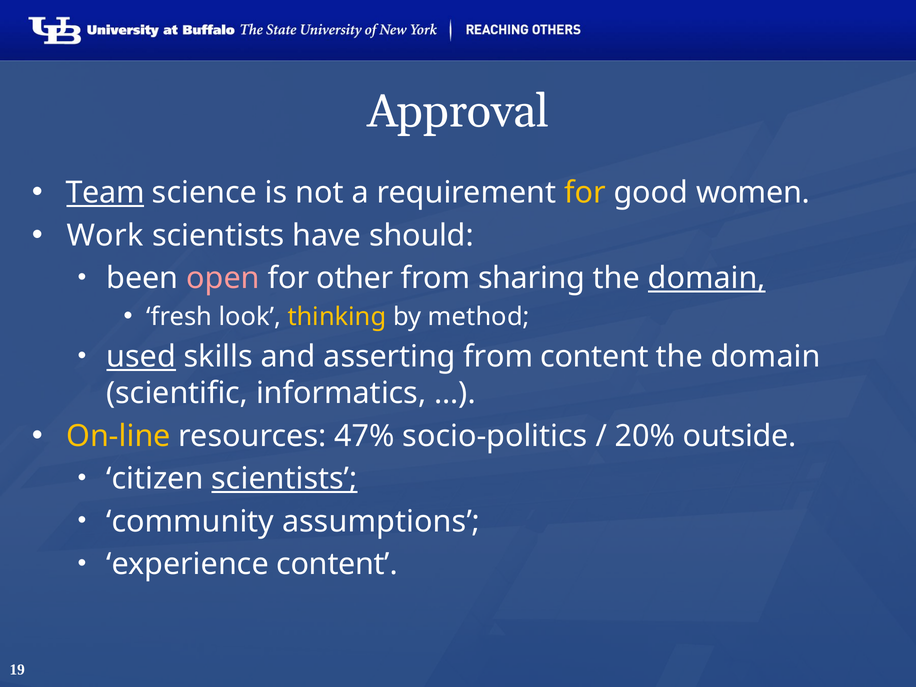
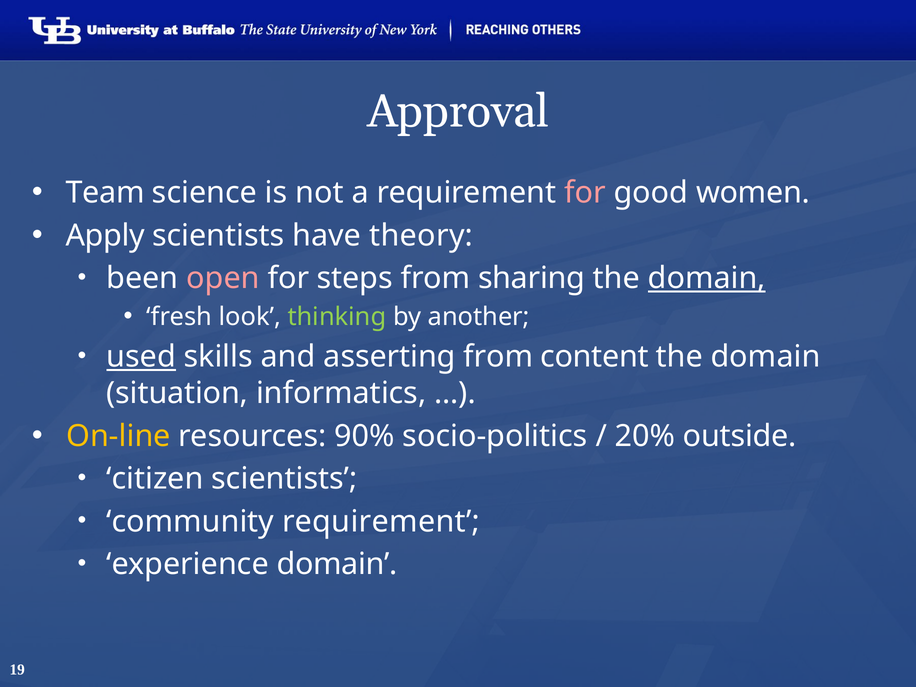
Team underline: present -> none
for at (585, 193) colour: yellow -> pink
Work: Work -> Apply
should: should -> theory
other: other -> steps
thinking colour: yellow -> light green
method: method -> another
scientific: scientific -> situation
47%: 47% -> 90%
scientists at (284, 479) underline: present -> none
community assumptions: assumptions -> requirement
experience content: content -> domain
